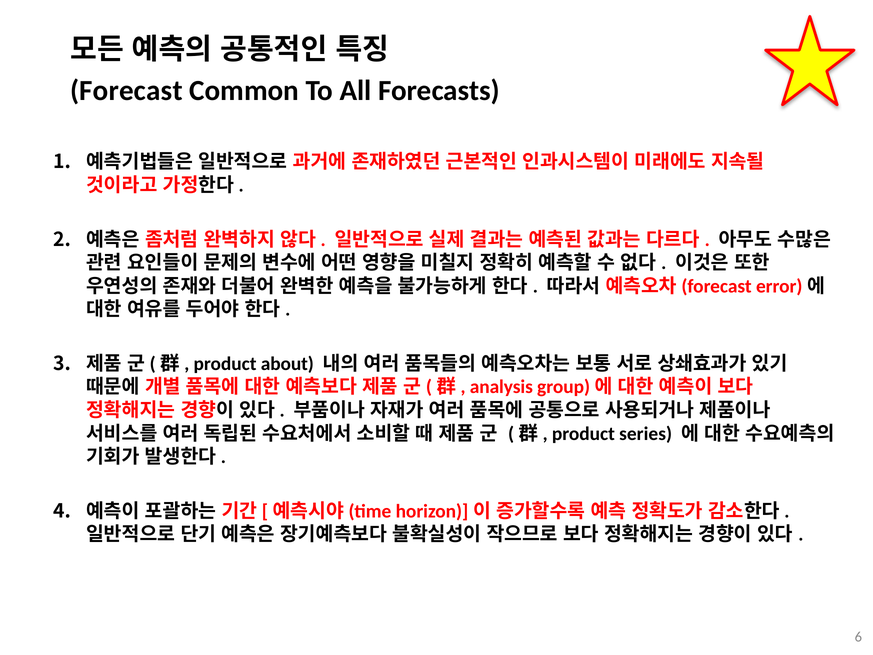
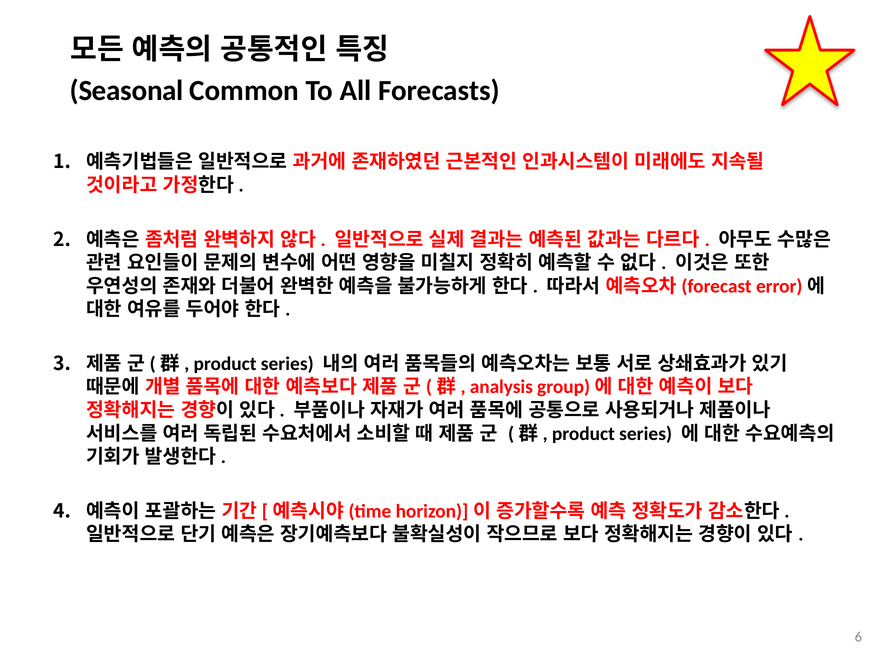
Forecast: Forecast -> Seasonal
about at (287, 364): about -> series
